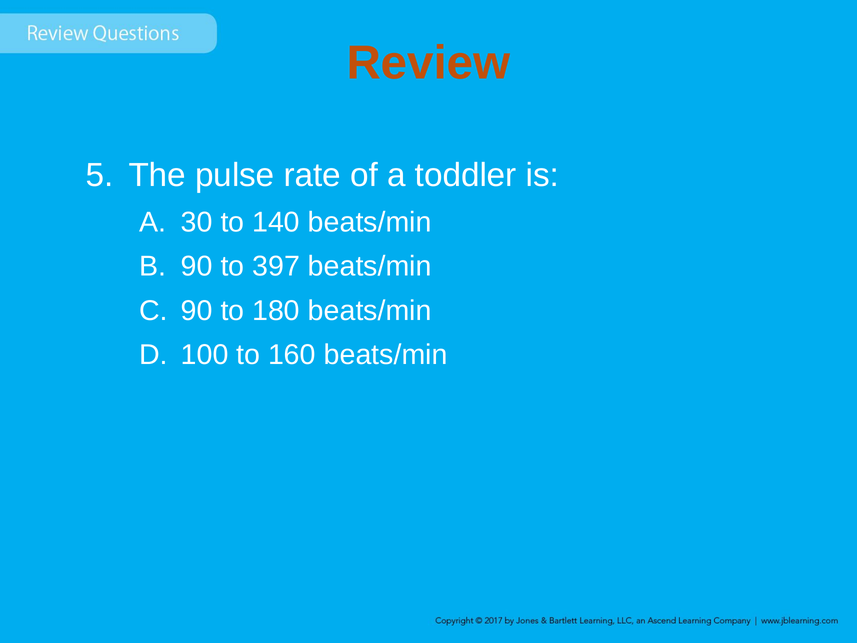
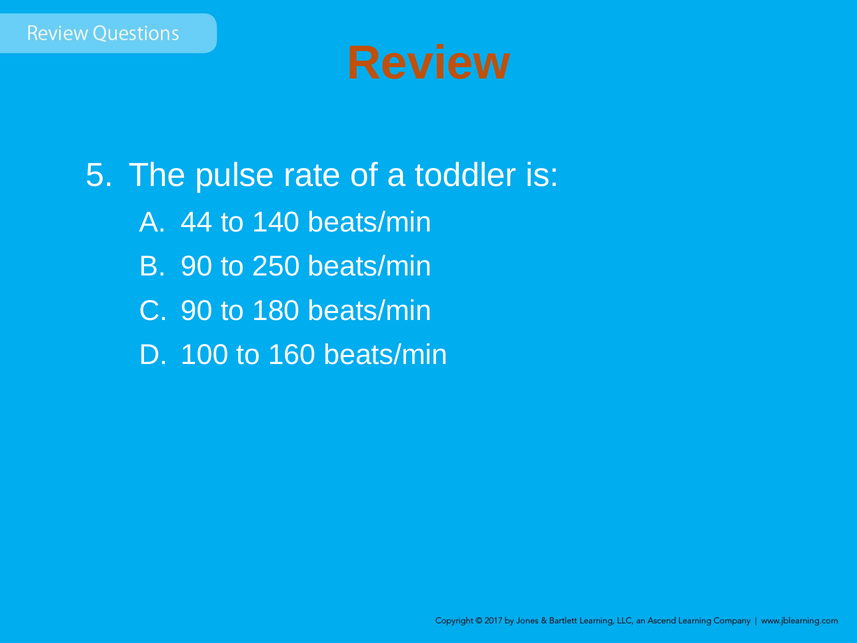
30: 30 -> 44
397: 397 -> 250
